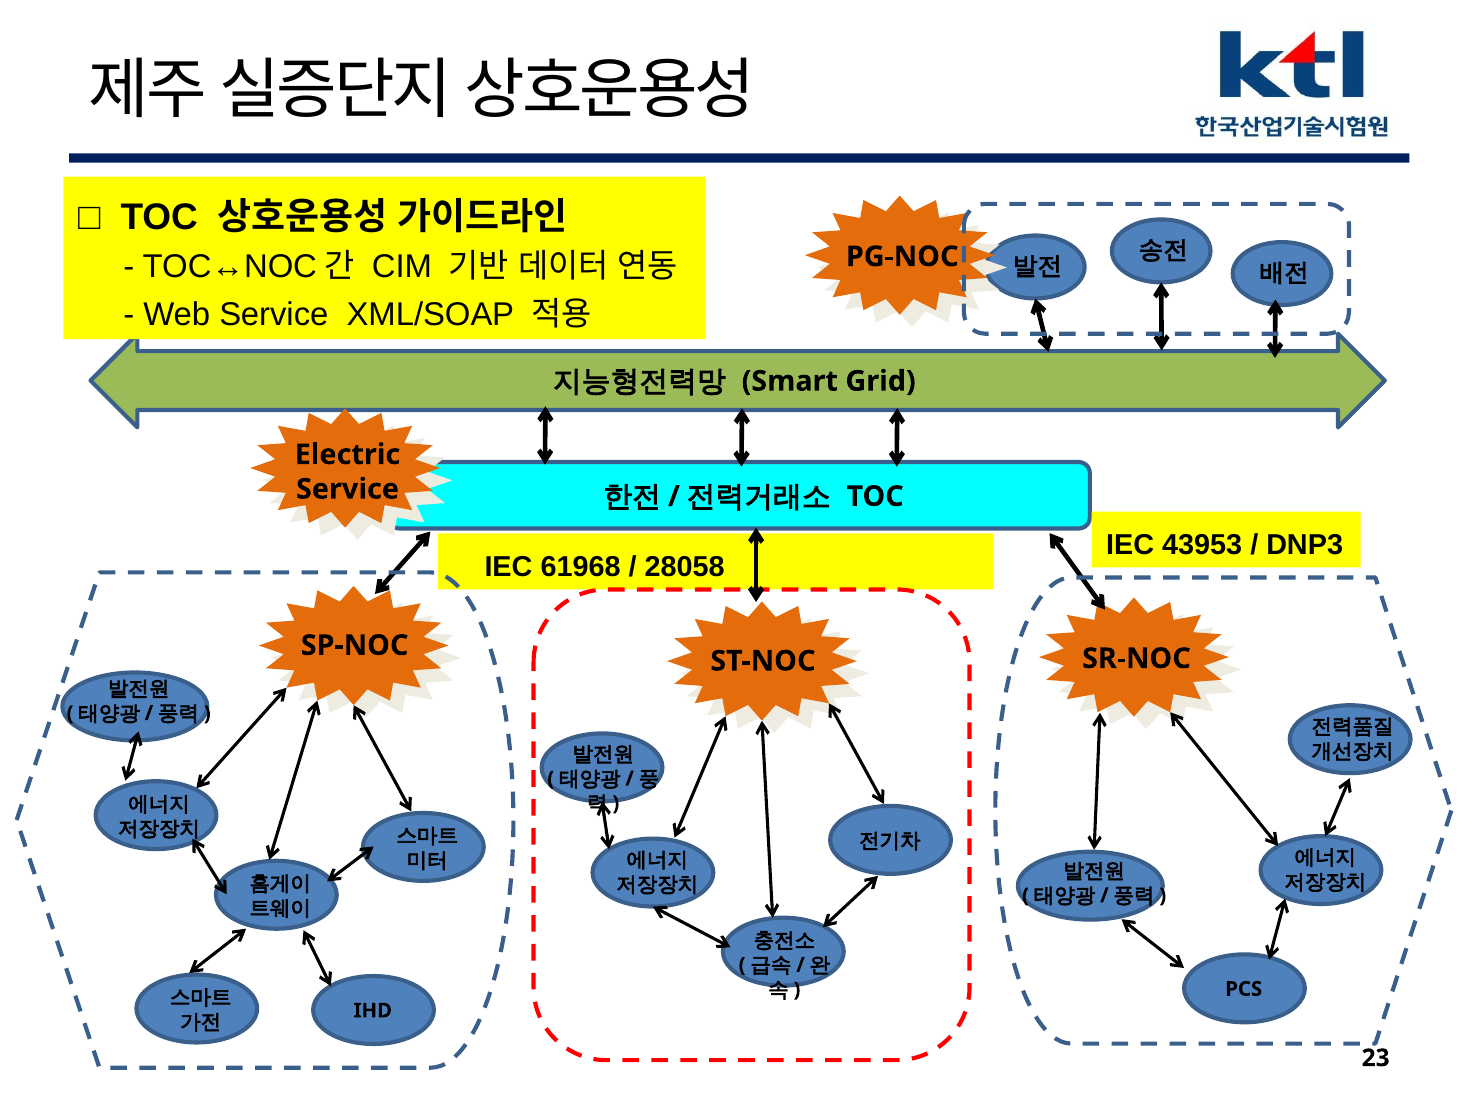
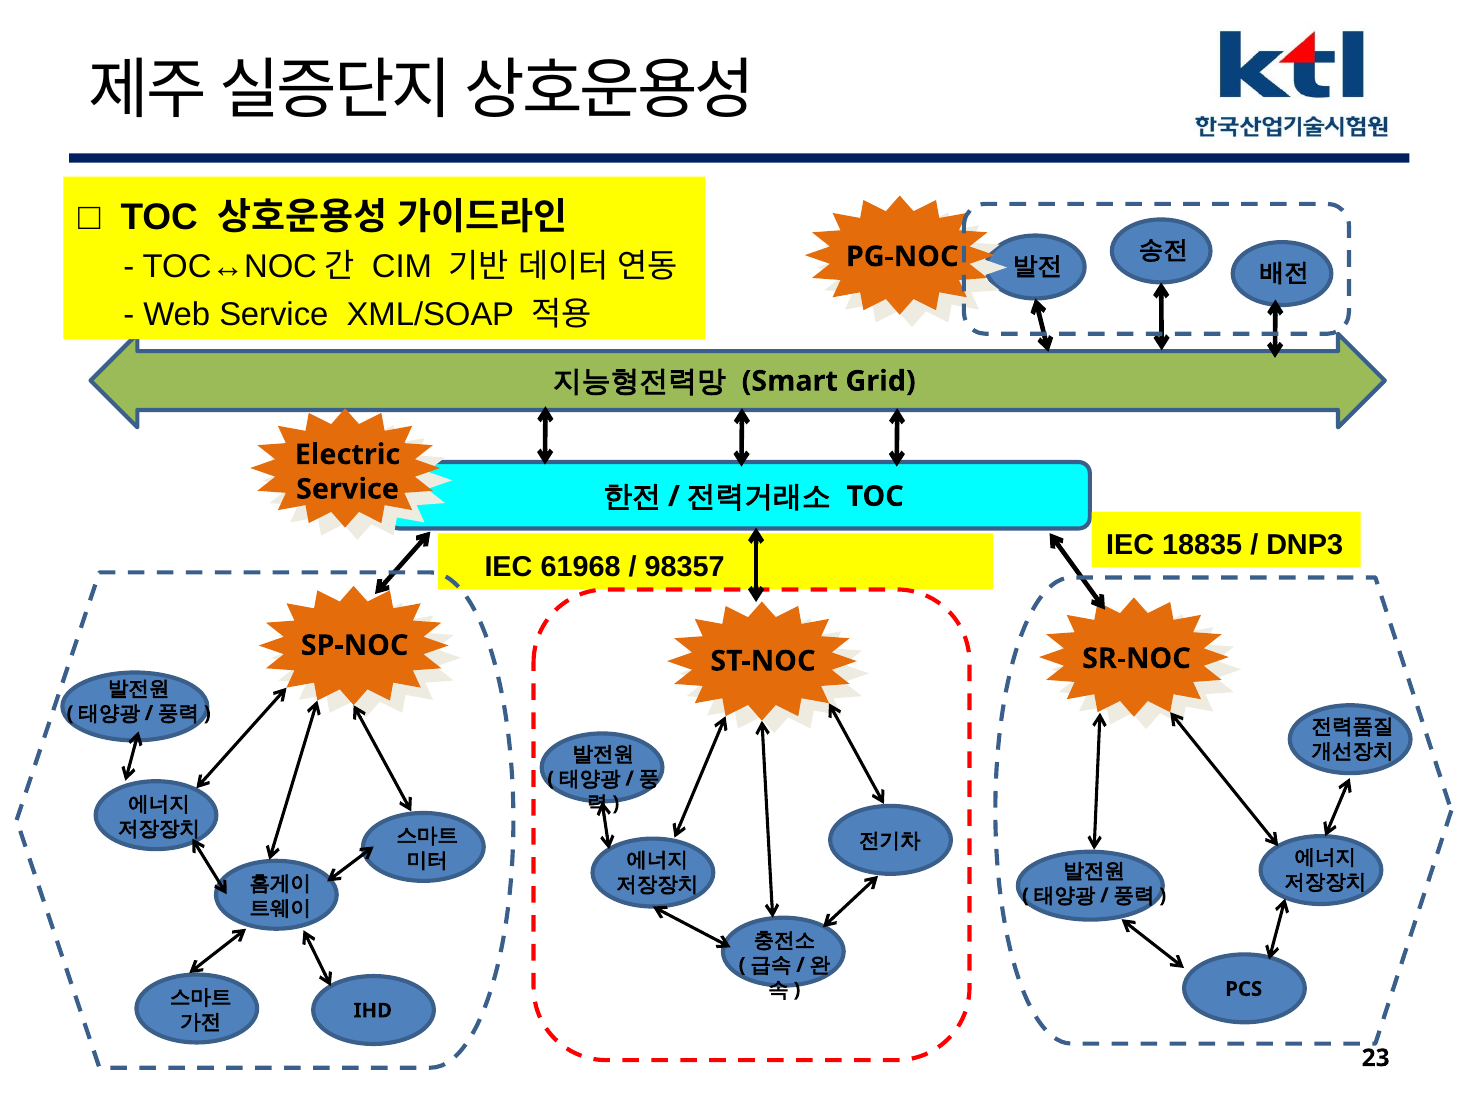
43953: 43953 -> 18835
28058: 28058 -> 98357
